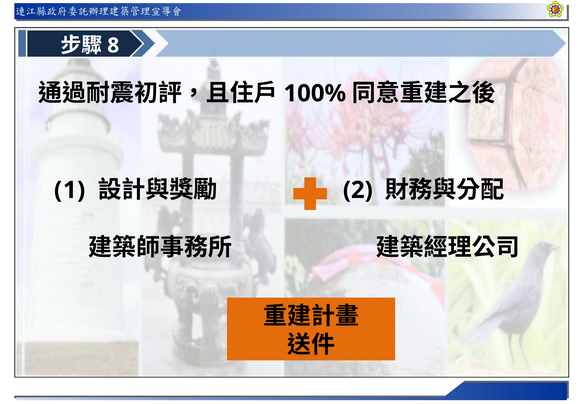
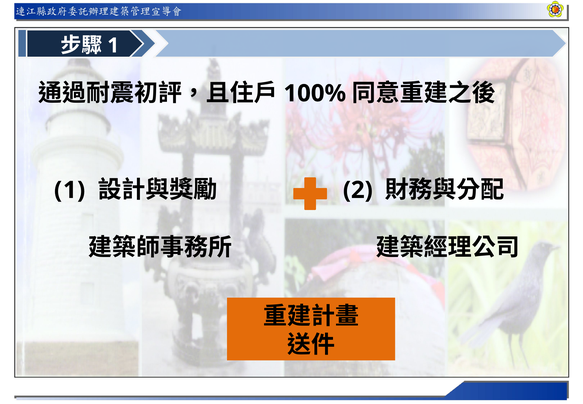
8 at (113, 45): 8 -> 1
